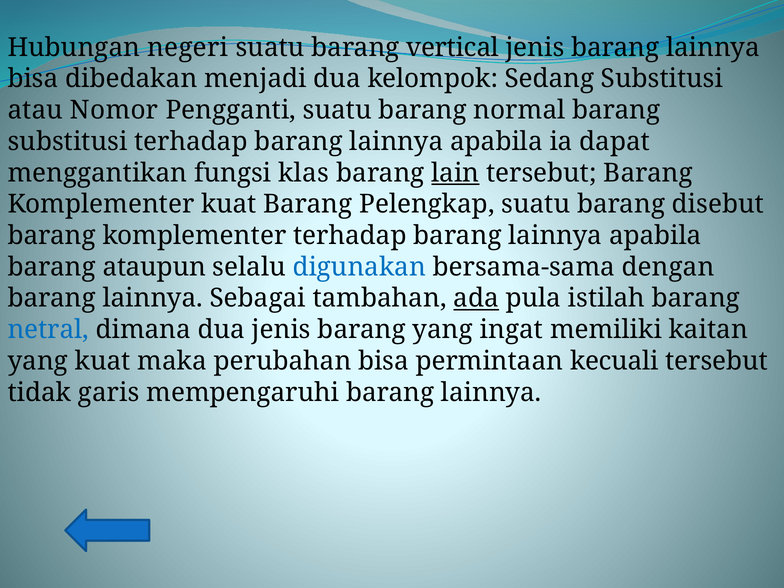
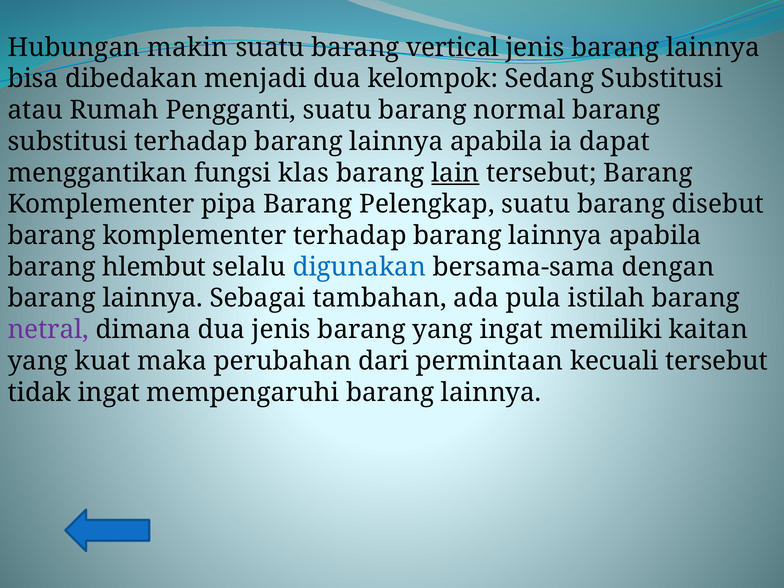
negeri: negeri -> makin
Nomor: Nomor -> Rumah
Komplementer kuat: kuat -> pipa
ataupun: ataupun -> hlembut
ada underline: present -> none
netral colour: blue -> purple
perubahan bisa: bisa -> dari
tidak garis: garis -> ingat
